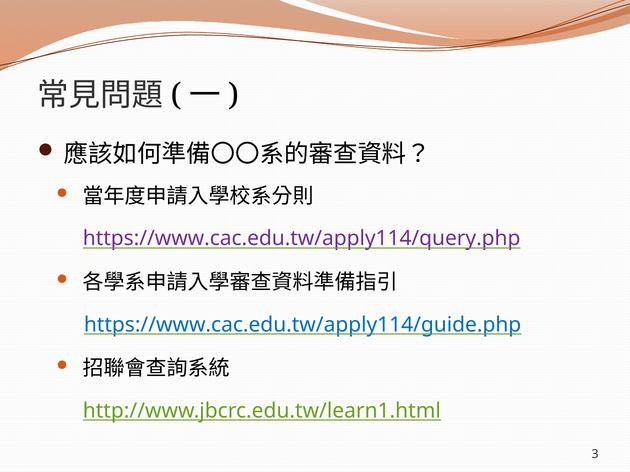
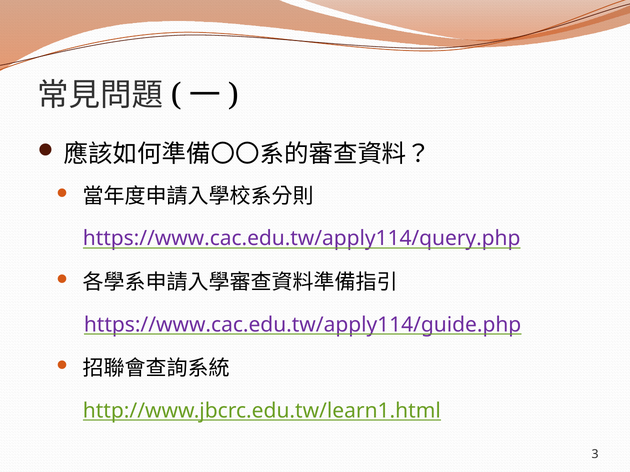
https://www.cac.edu.tw/apply114/guide.php colour: blue -> purple
